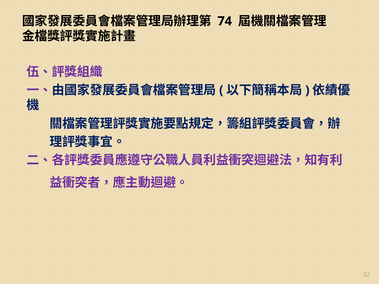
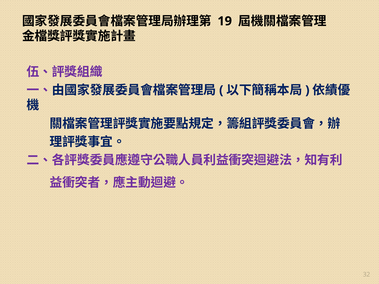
74: 74 -> 19
